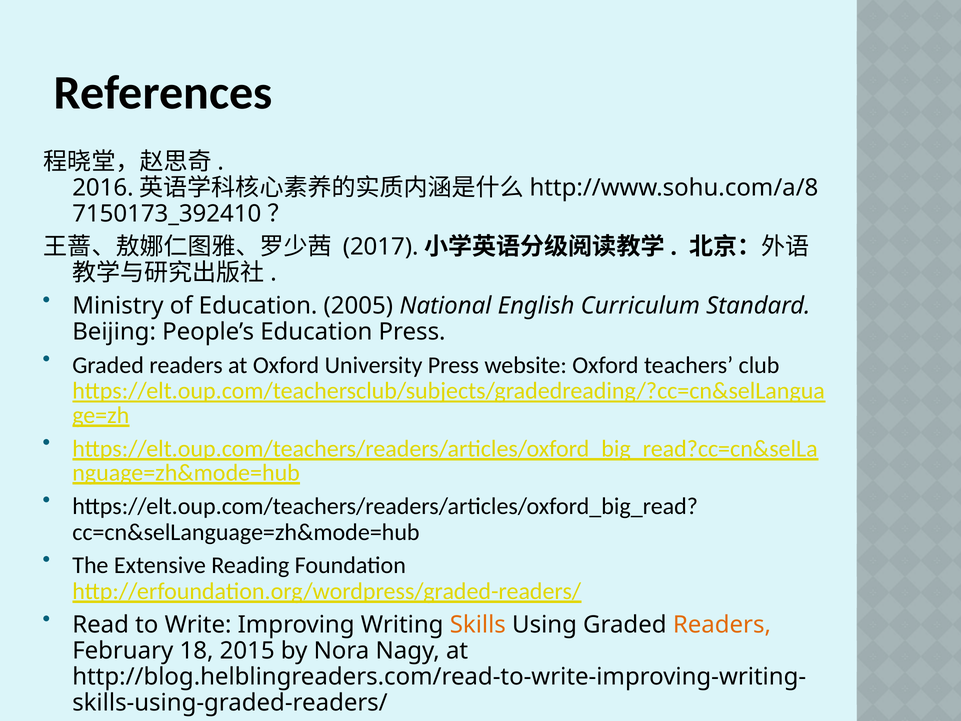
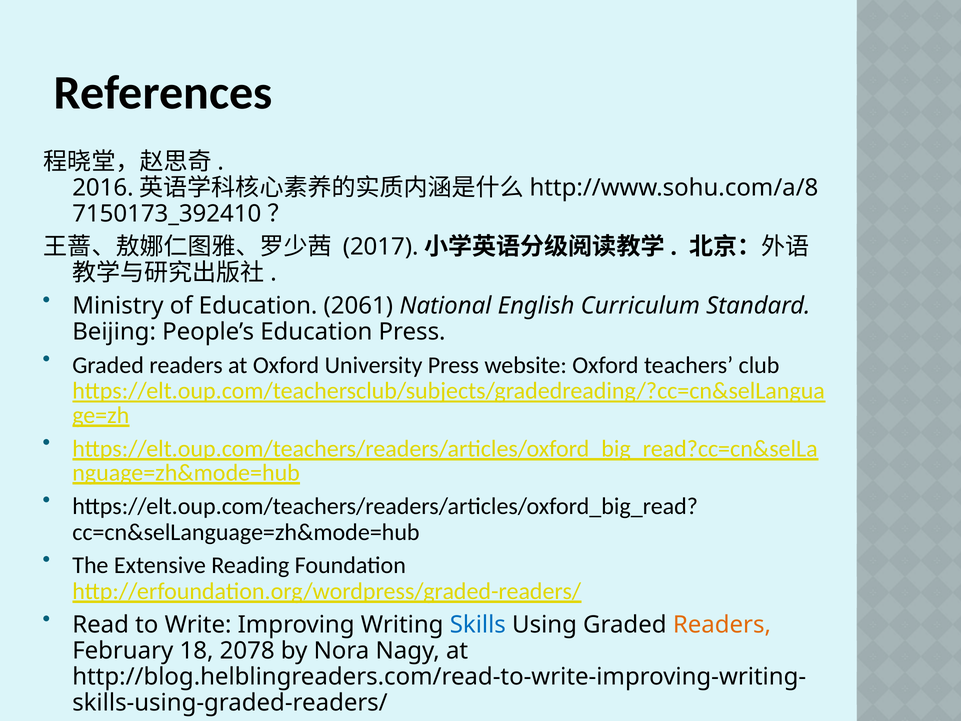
2005: 2005 -> 2061
Skills colour: orange -> blue
2015: 2015 -> 2078
